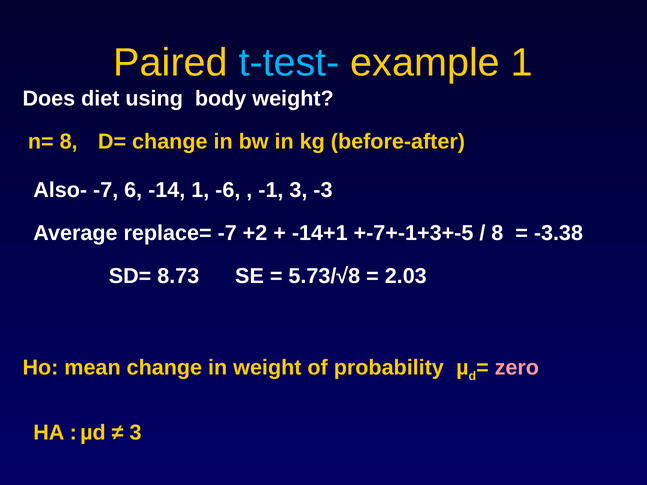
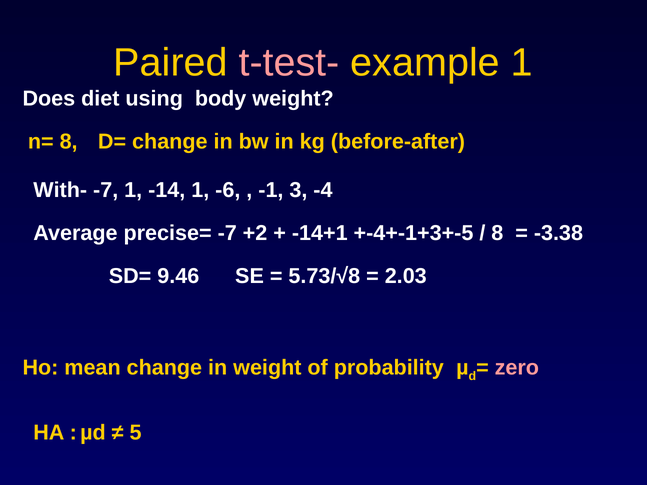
t-test- colour: light blue -> pink
Also-: Also- -> With-
-7 6: 6 -> 1
-3: -3 -> -4
replace=: replace= -> precise=
+-7+-1+3+-5: +-7+-1+3+-5 -> +-4+-1+3+-5
8.73: 8.73 -> 9.46
3 at (136, 433): 3 -> 5
